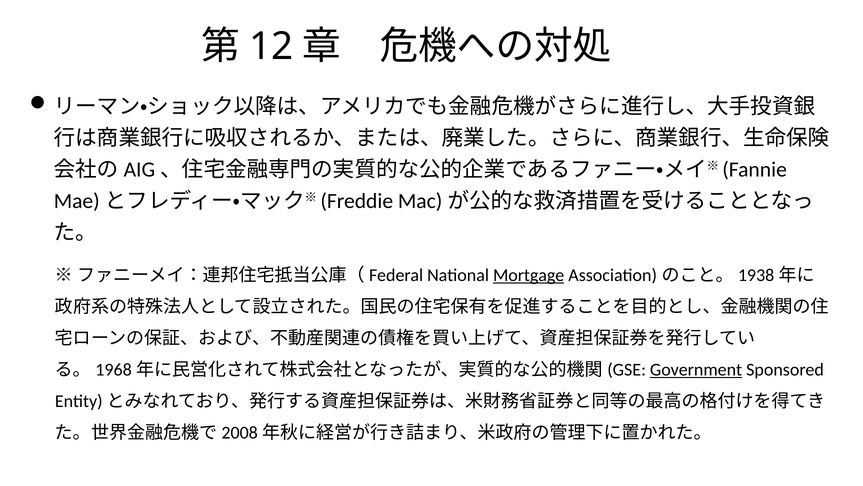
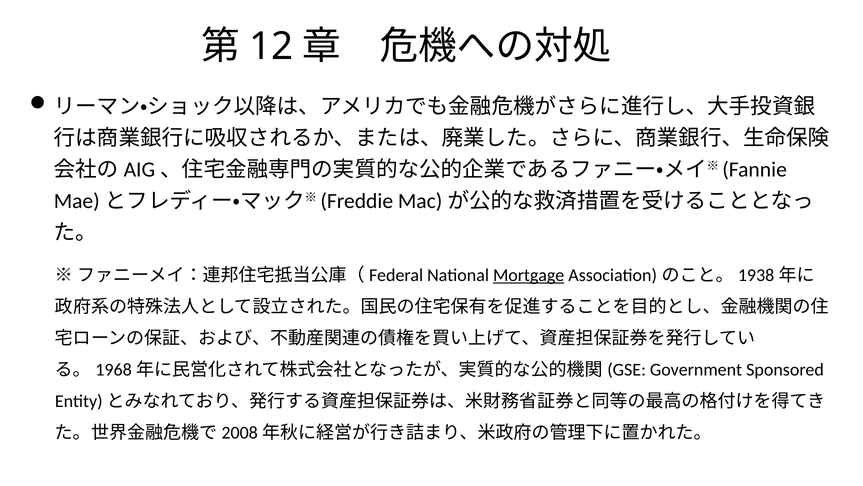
Government underline: present -> none
